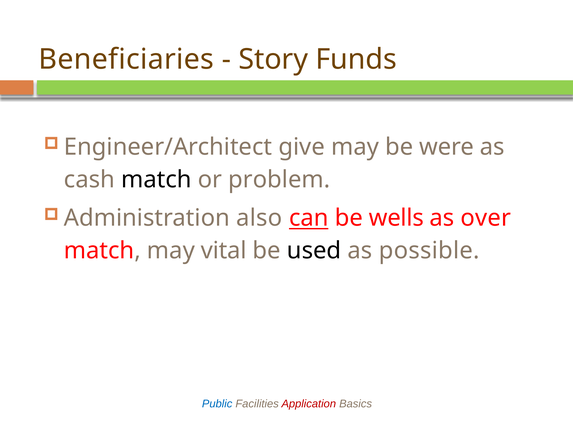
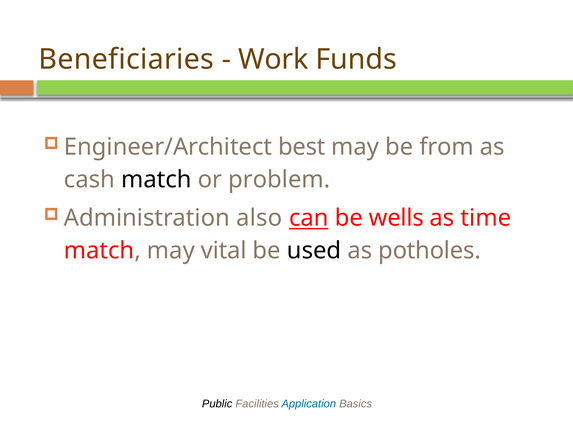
Story: Story -> Work
give: give -> best
were: were -> from
over: over -> time
possible: possible -> potholes
Public colour: blue -> black
Application colour: red -> blue
